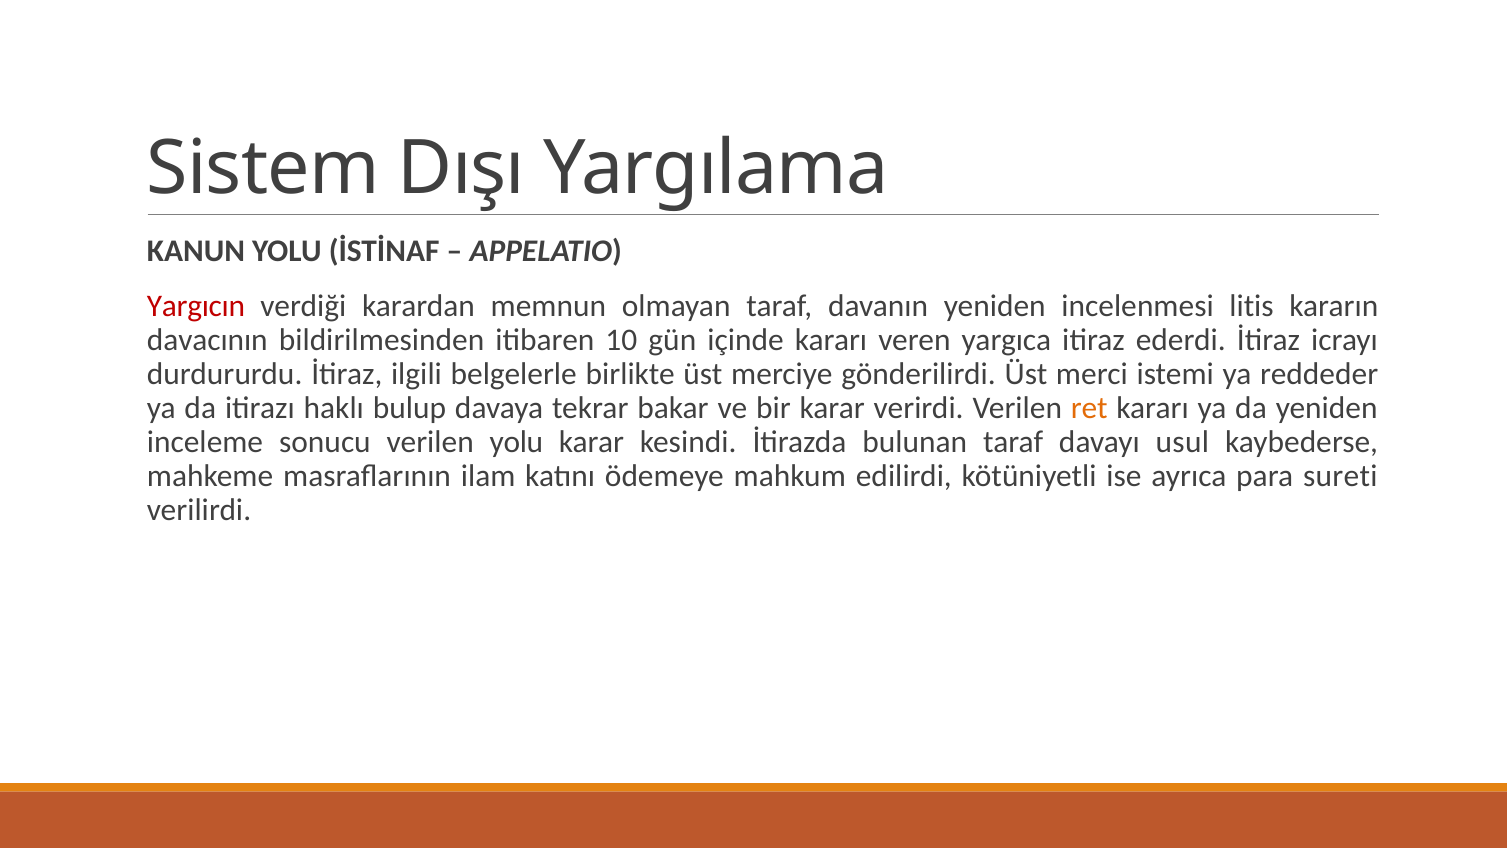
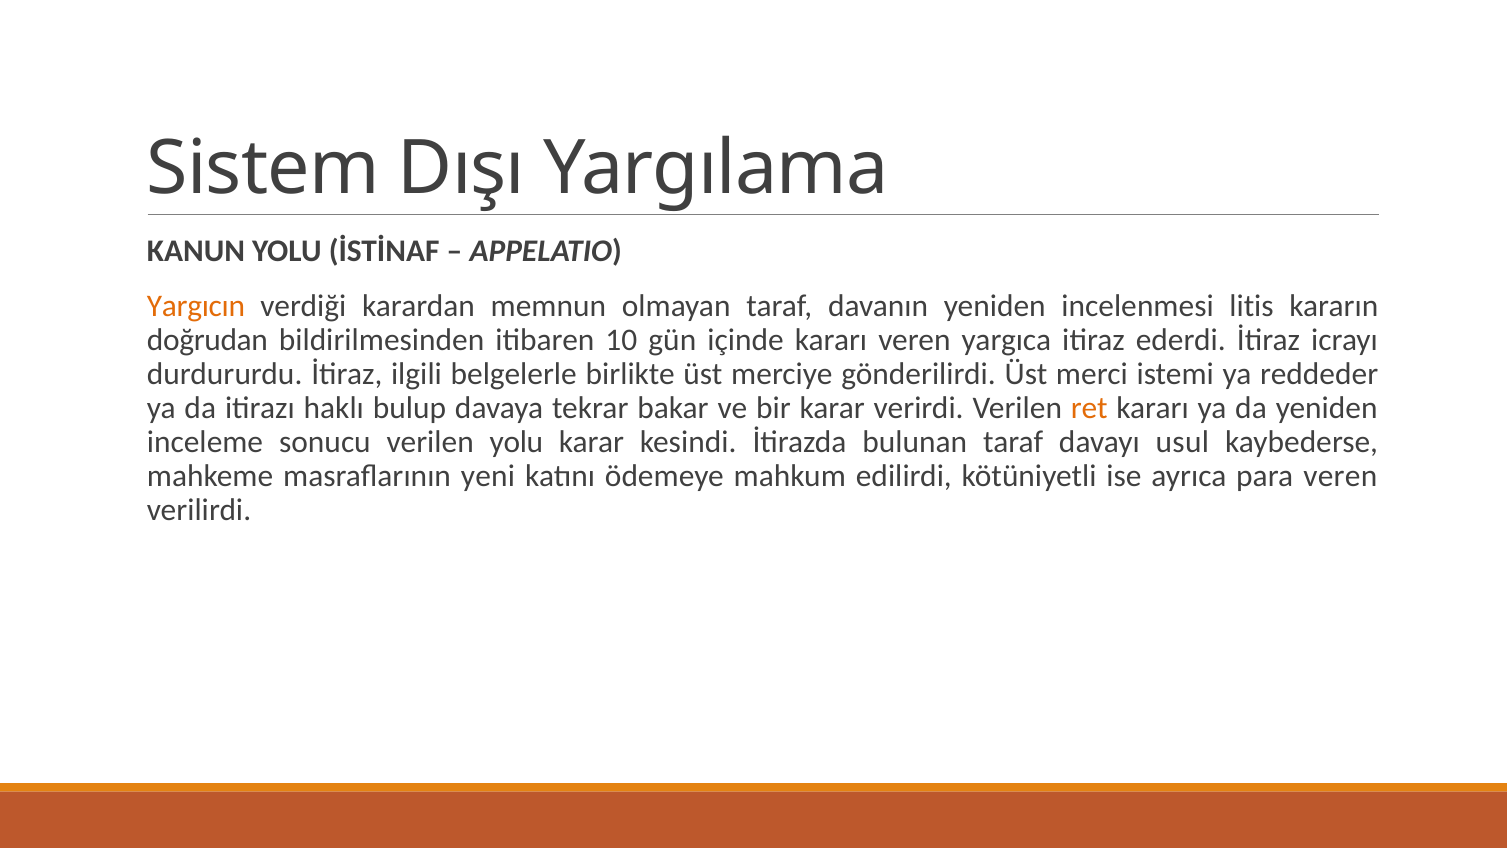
Yargıcın colour: red -> orange
davacının: davacının -> doğrudan
ilam: ilam -> yeni
para sureti: sureti -> veren
